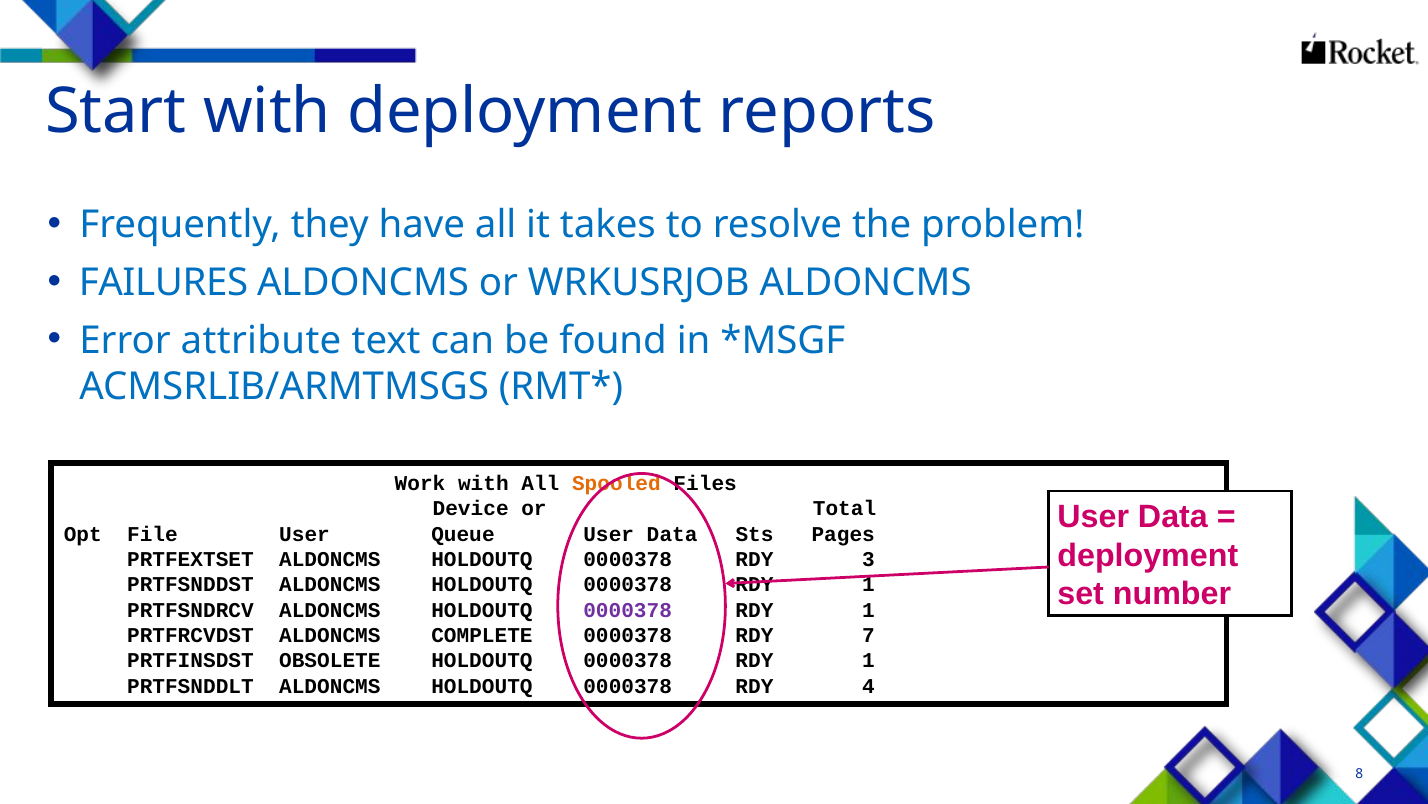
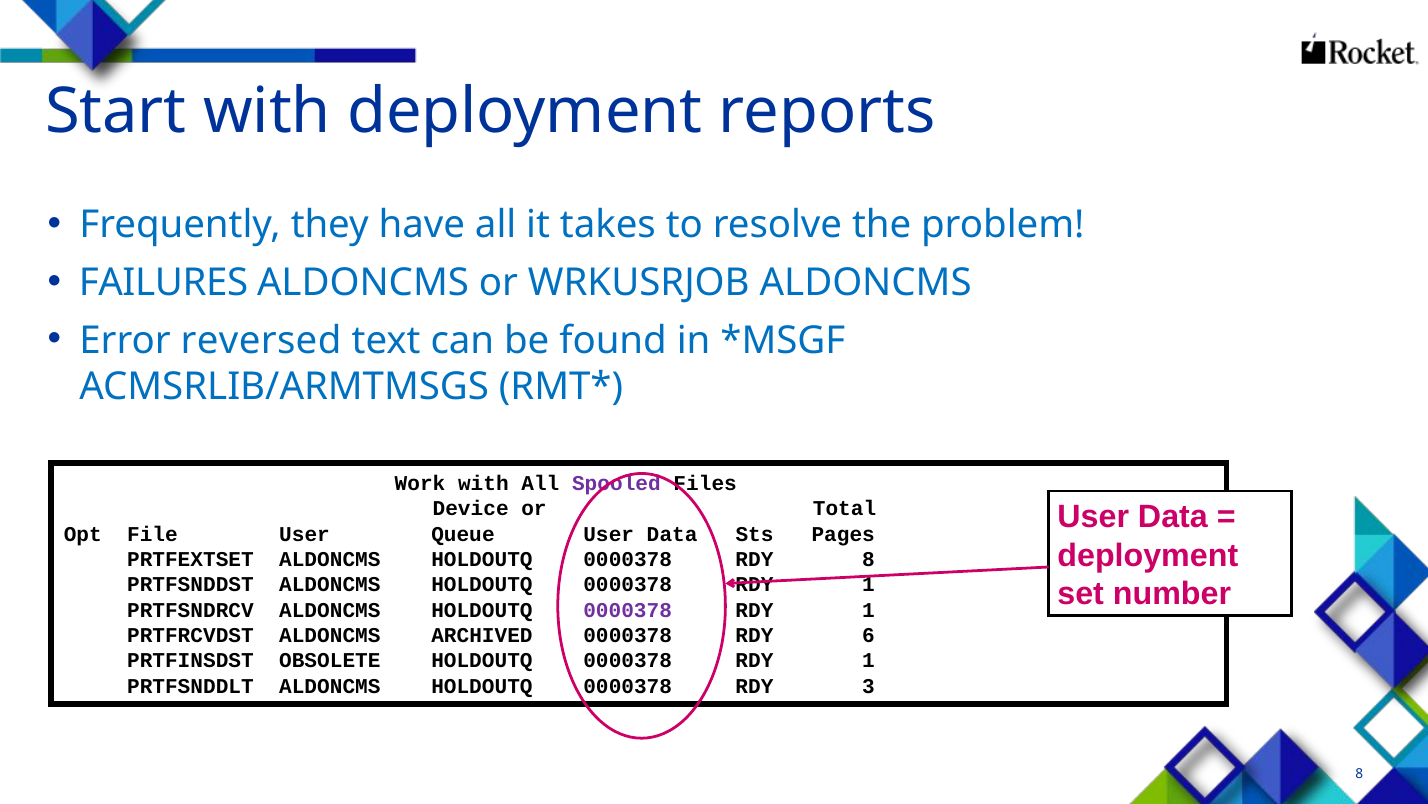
attribute: attribute -> reversed
Spooled colour: orange -> purple
RDY 3: 3 -> 8
COMPLETE: COMPLETE -> ARCHIVED
7: 7 -> 6
4: 4 -> 3
